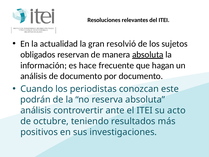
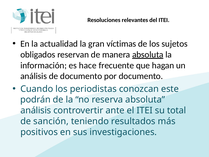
resolvió: resolvió -> víctimas
acto: acto -> total
octubre: octubre -> sanción
